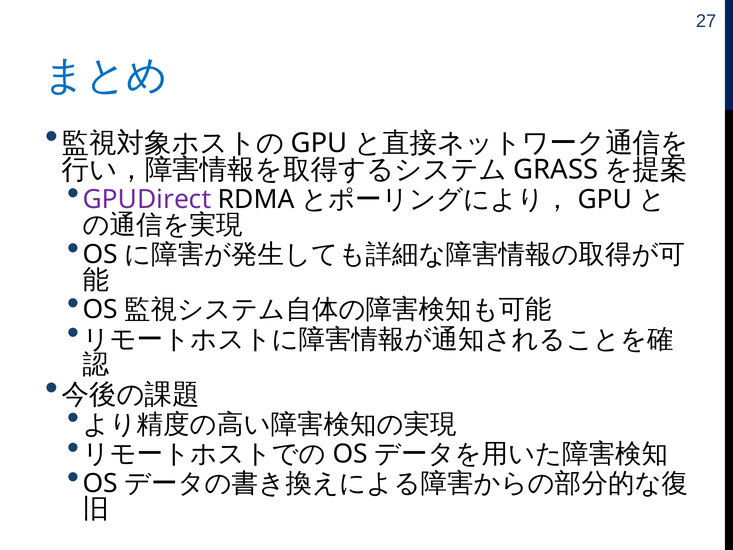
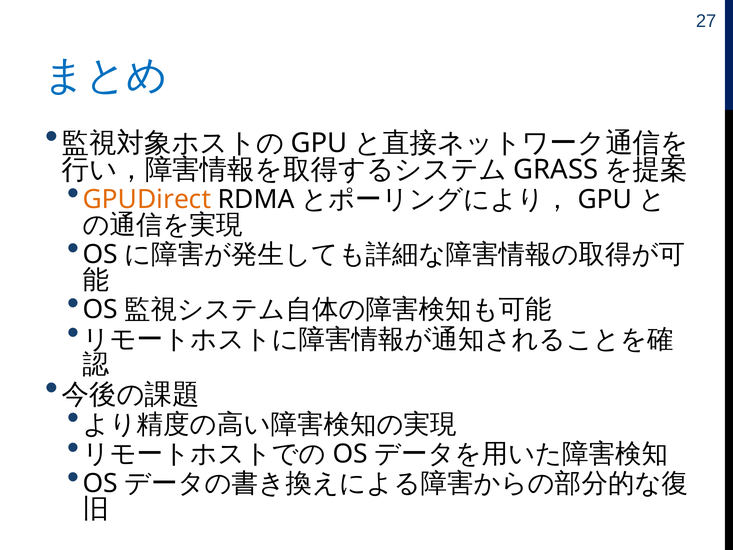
GPUDirect colour: purple -> orange
